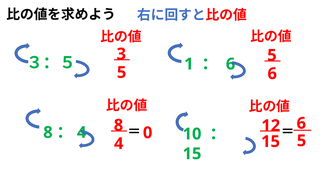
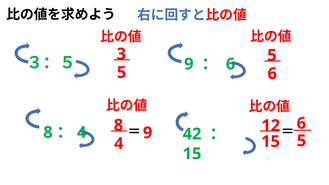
３：５ 1: 1 -> 9
0 at (148, 133): 0 -> 9
10: 10 -> 42
